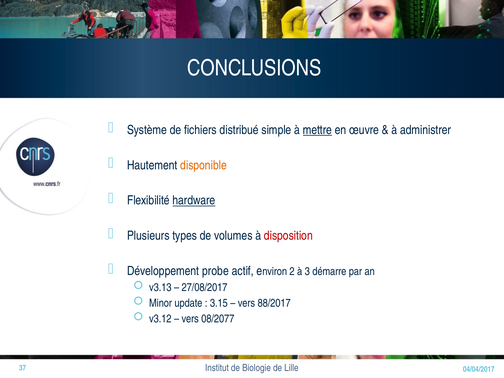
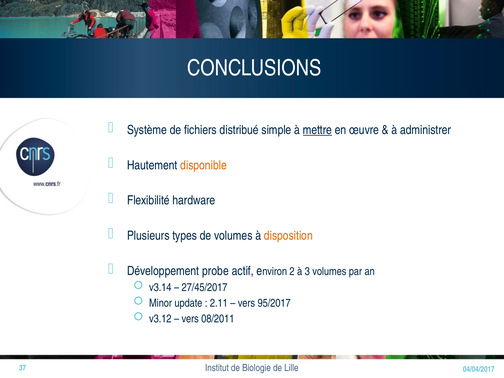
hardware underline: present -> none
disposition colour: red -> orange
3 démarre: démarre -> volumes
v3.13: v3.13 -> v3.14
27/08/2017: 27/08/2017 -> 27/45/2017
3.15: 3.15 -> 2.11
88/2017: 88/2017 -> 95/2017
08/2077: 08/2077 -> 08/2011
